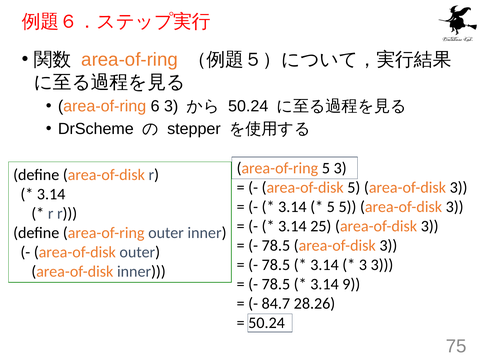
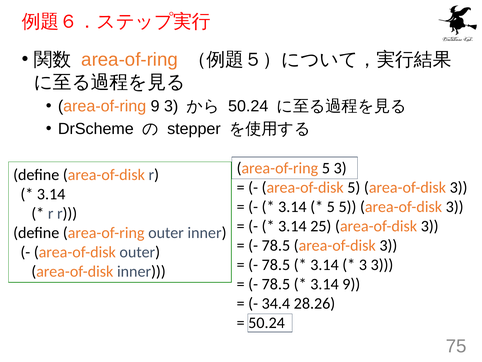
area-of-ring 6: 6 -> 9
84.7: 84.7 -> 34.4
